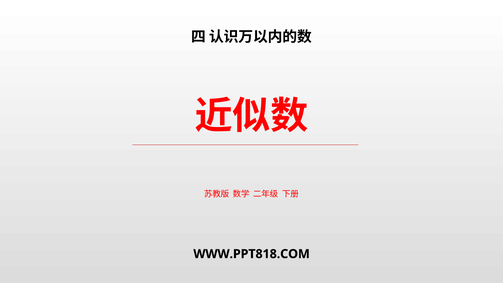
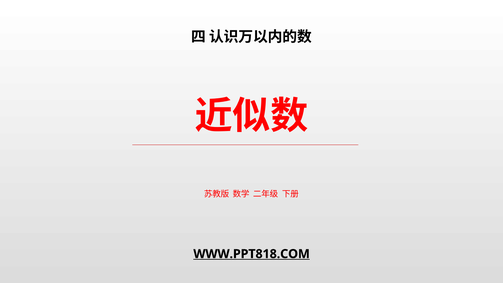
WWW.PPT818.COM underline: none -> present
